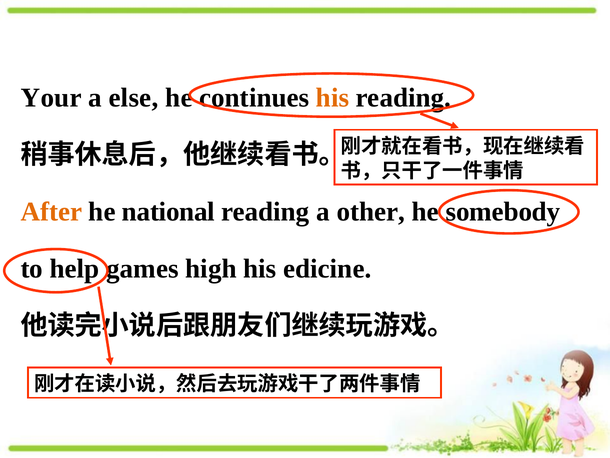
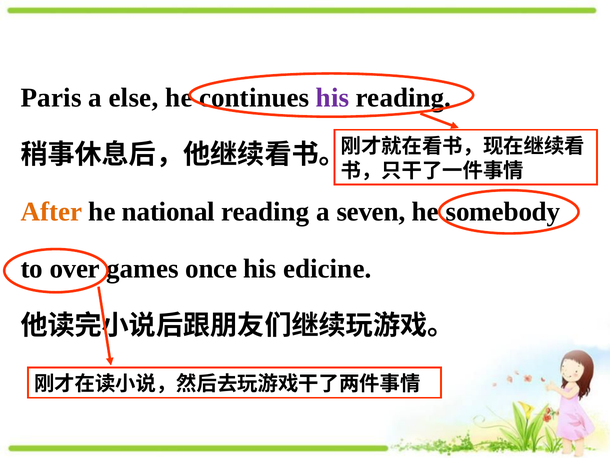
Your: Your -> Paris
his at (333, 98) colour: orange -> purple
other: other -> seven
help: help -> over
high: high -> once
